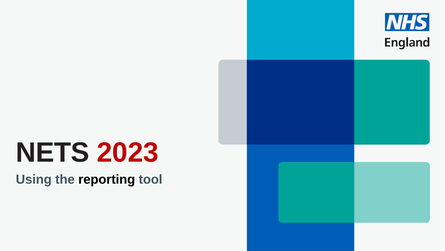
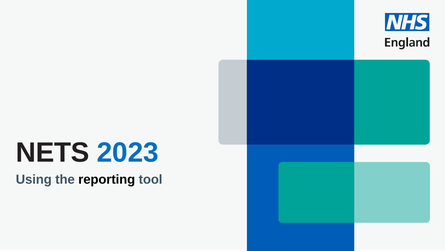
2023 colour: red -> blue
